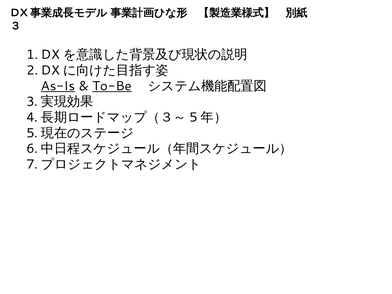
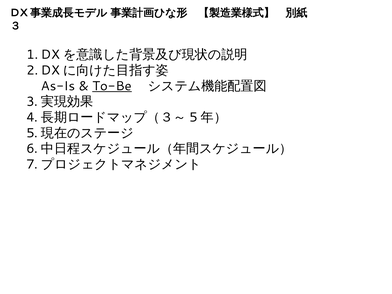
As-Is underline: present -> none
